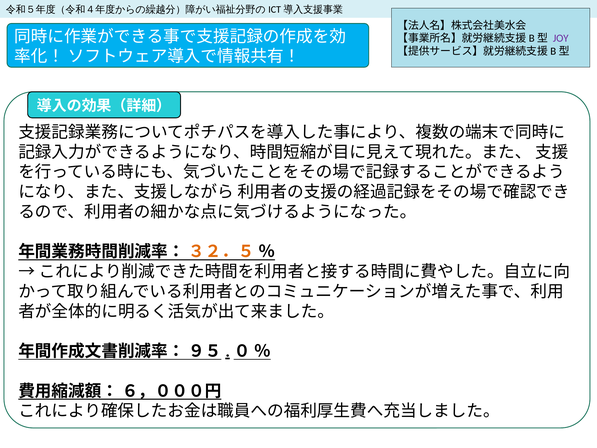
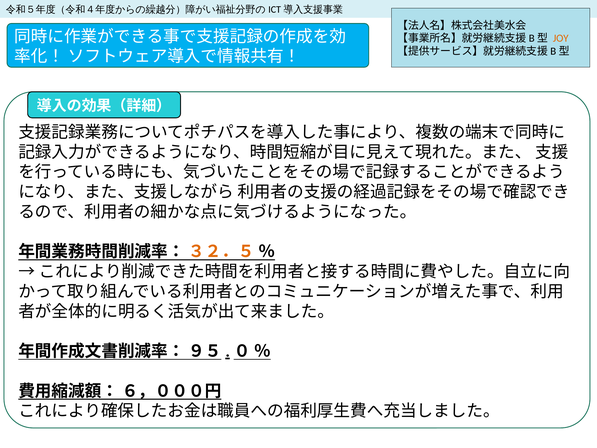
JOY colour: purple -> orange
